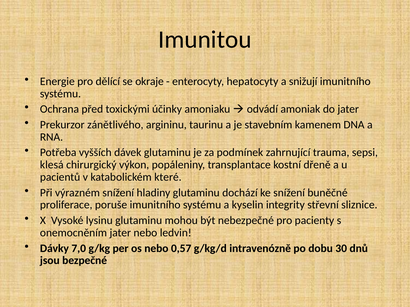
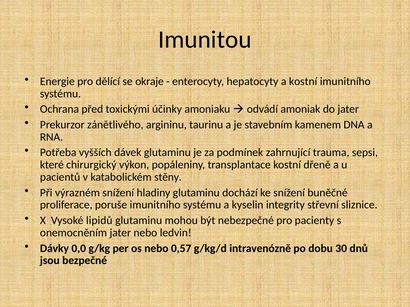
a snižují: snižují -> kostní
klesá: klesá -> které
které: které -> stěny
lysinu: lysinu -> lipidů
7,0: 7,0 -> 0,0
